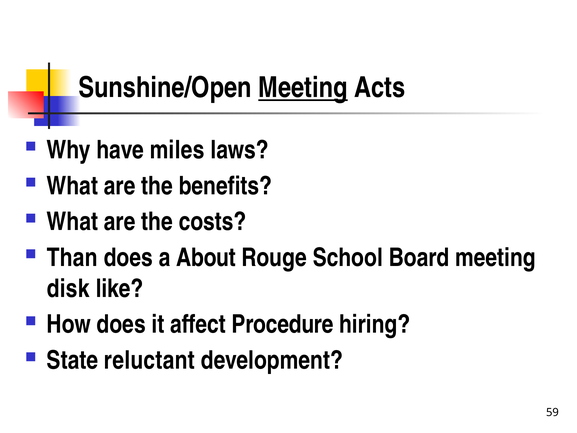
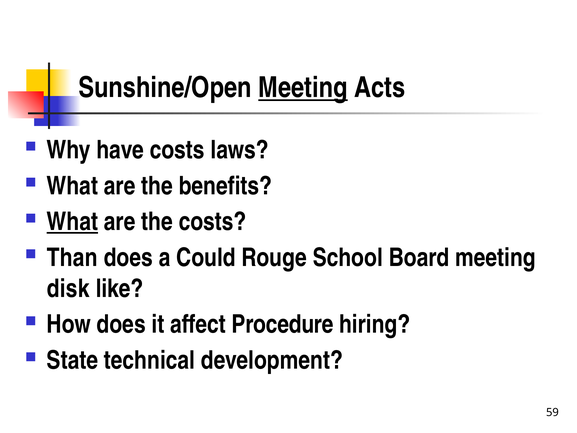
have miles: miles -> costs
What at (72, 222) underline: none -> present
About: About -> Could
reluctant: reluctant -> technical
